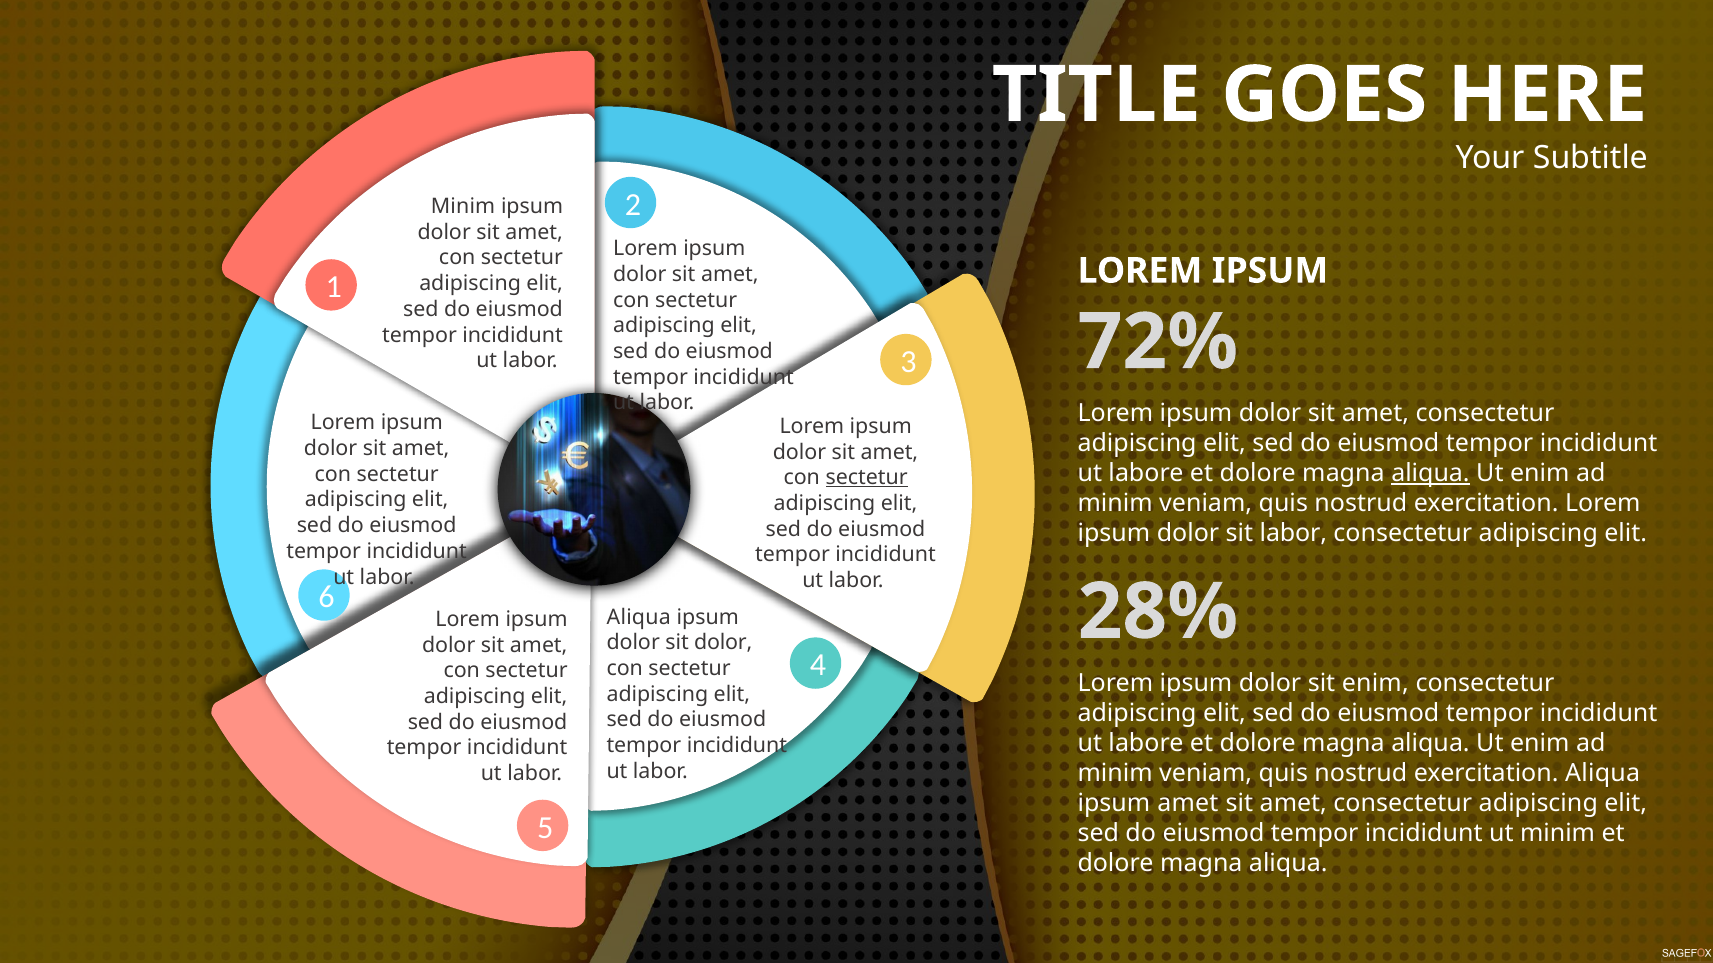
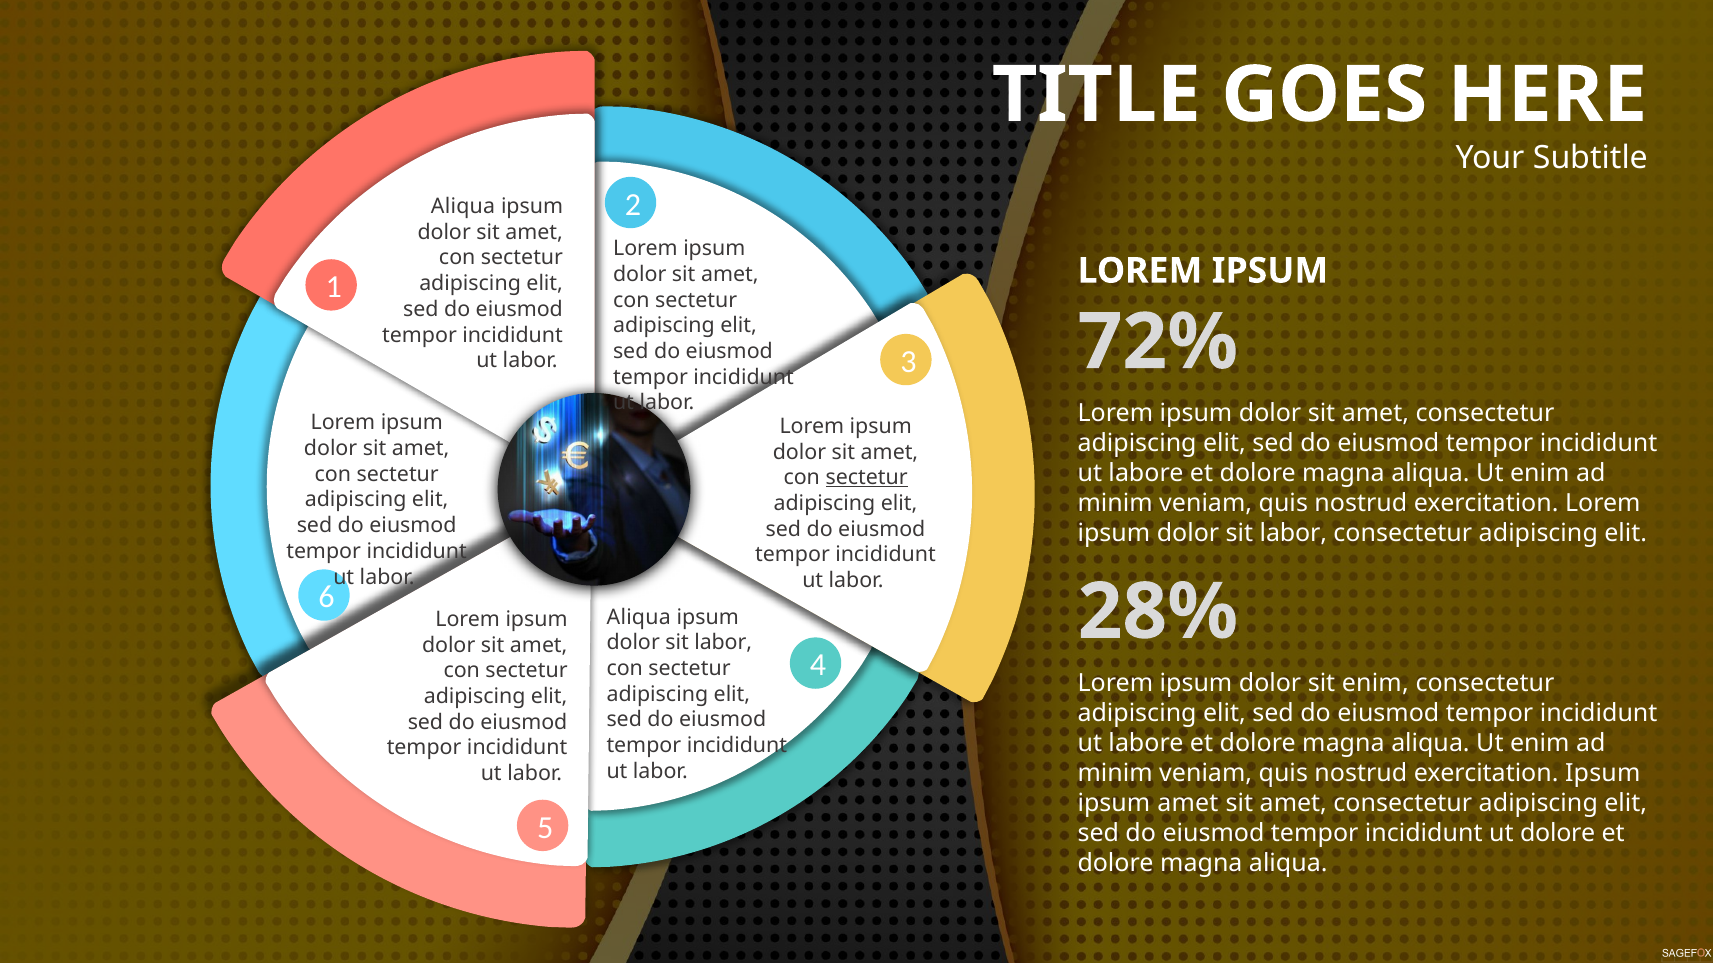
Minim at (463, 207): Minim -> Aliqua
aliqua at (1430, 474) underline: present -> none
dolor at (723, 643): dolor -> labor
exercitation Aliqua: Aliqua -> Ipsum
ut minim: minim -> dolore
